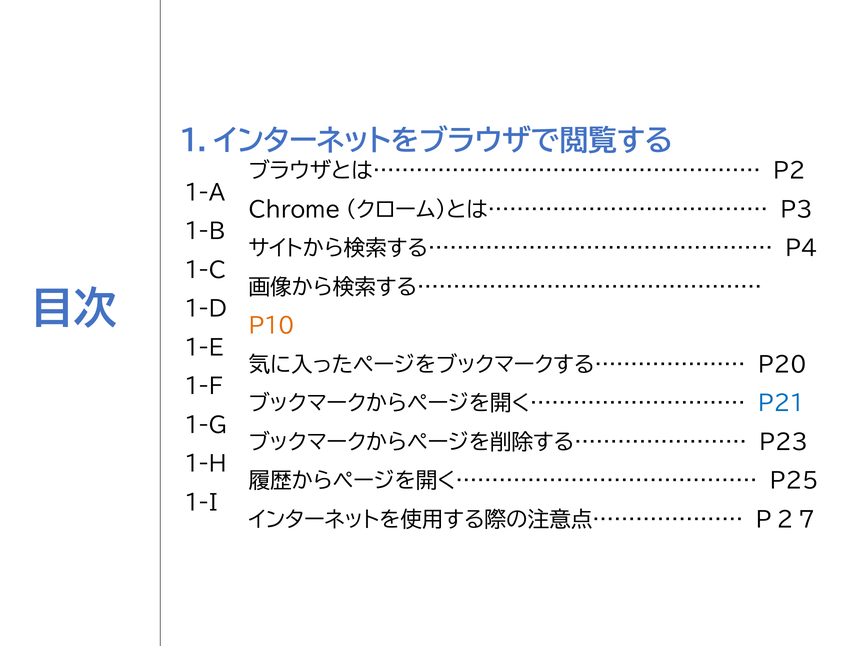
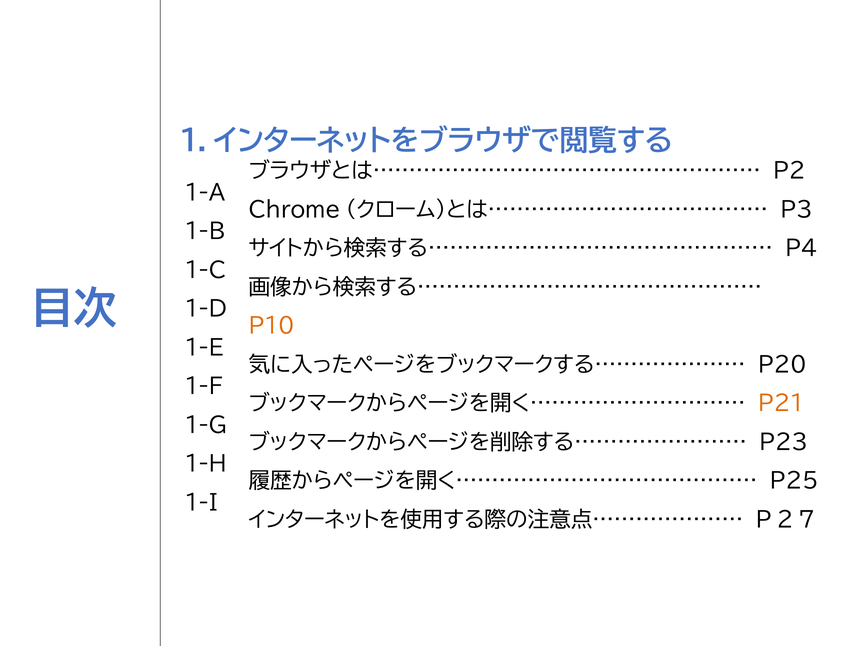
P21 colour: blue -> orange
